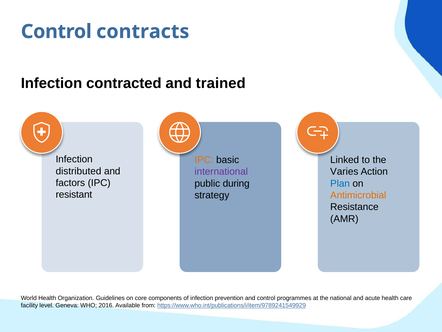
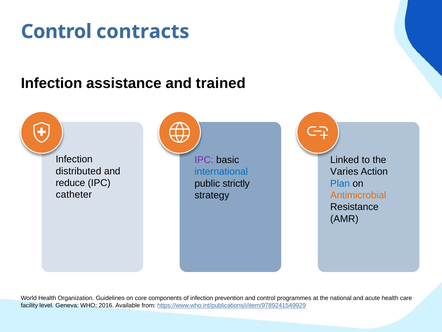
contracted: contracted -> assistance
IPC at (204, 160) colour: orange -> purple
international colour: purple -> blue
factors: factors -> reduce
during: during -> strictly
resistant: resistant -> catheter
